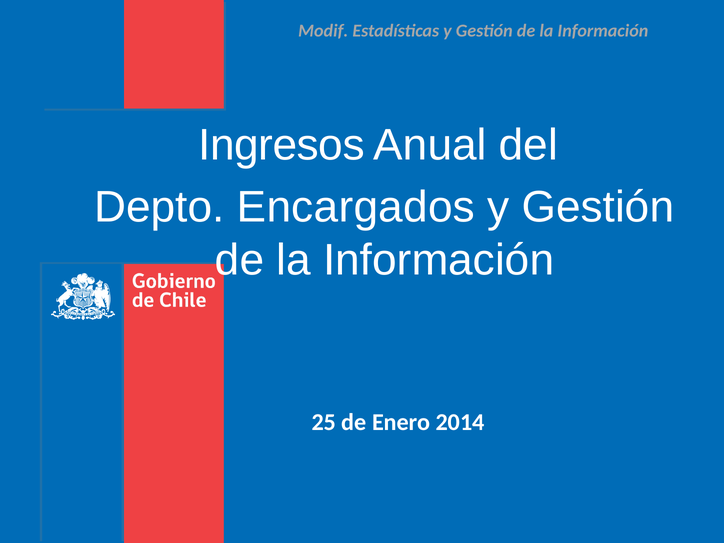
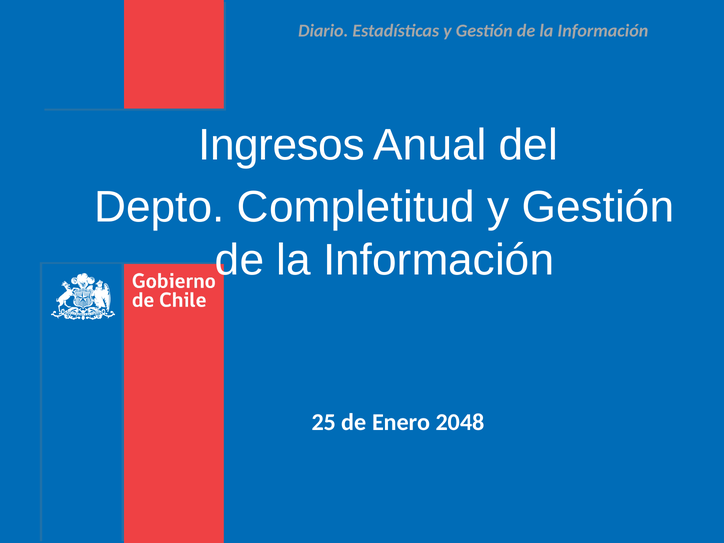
Modif: Modif -> Diario
Encargados: Encargados -> Completitud
2014: 2014 -> 2048
